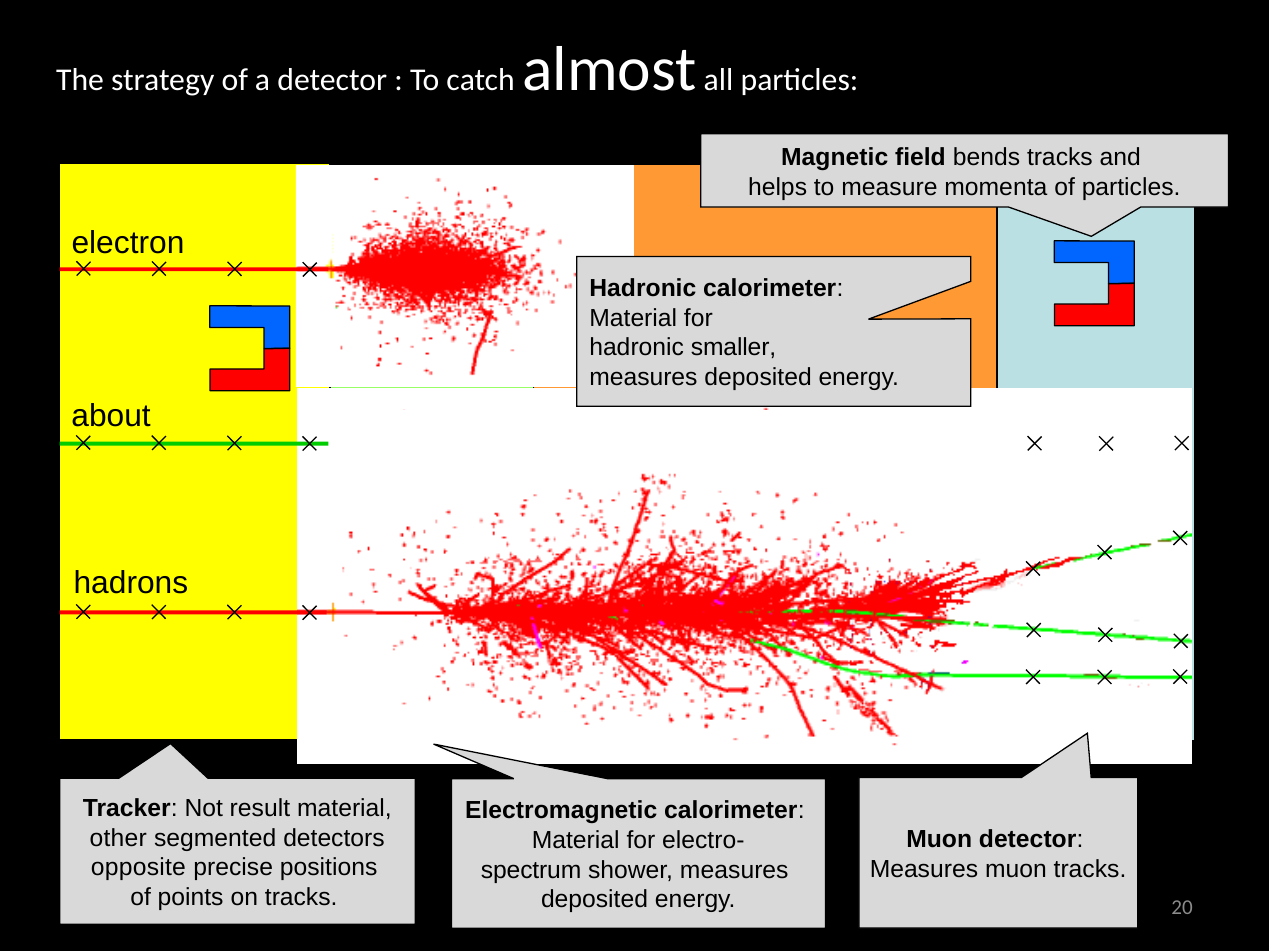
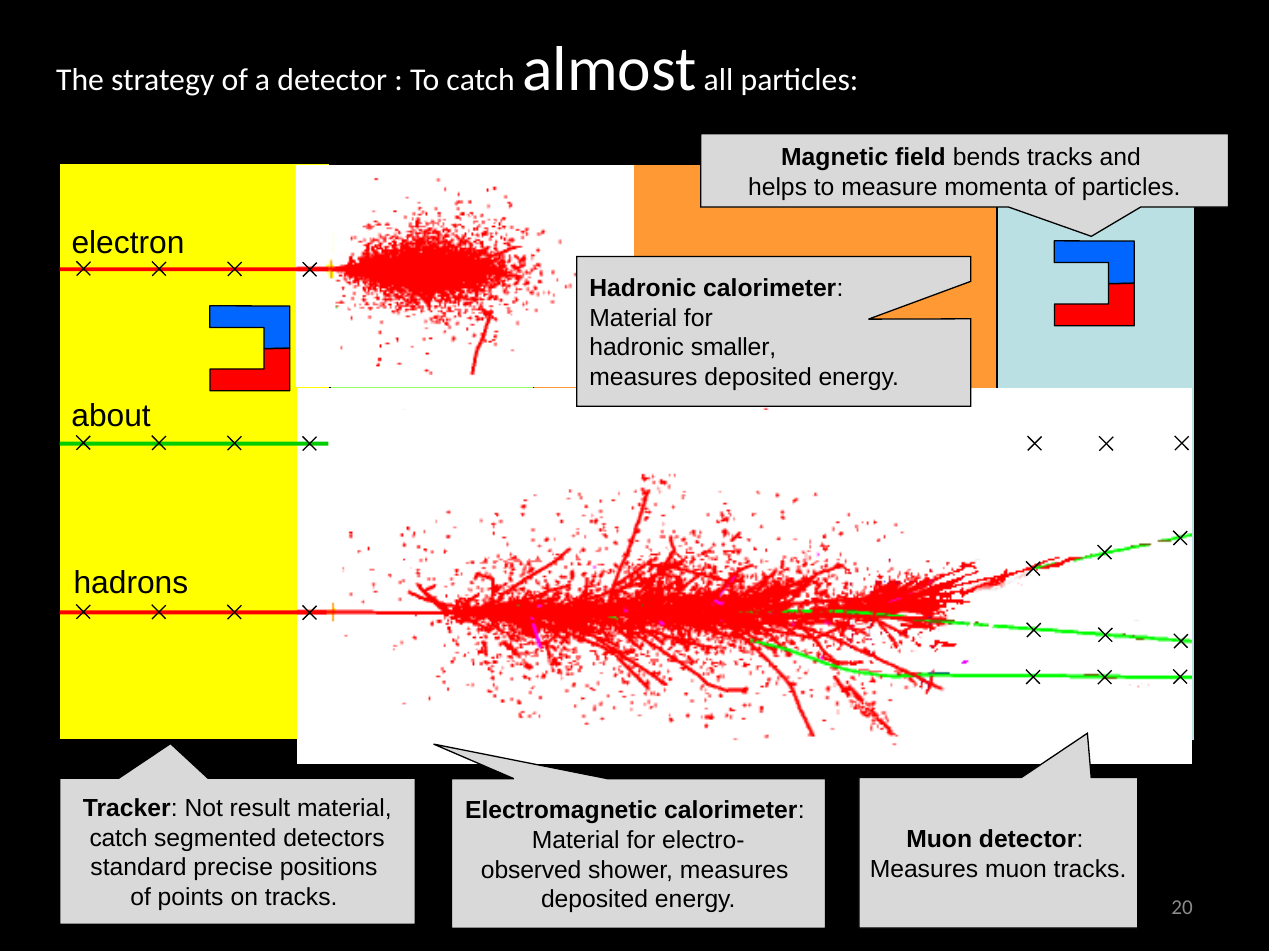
other at (118, 839): other -> catch
opposite: opposite -> standard
spectrum: spectrum -> observed
